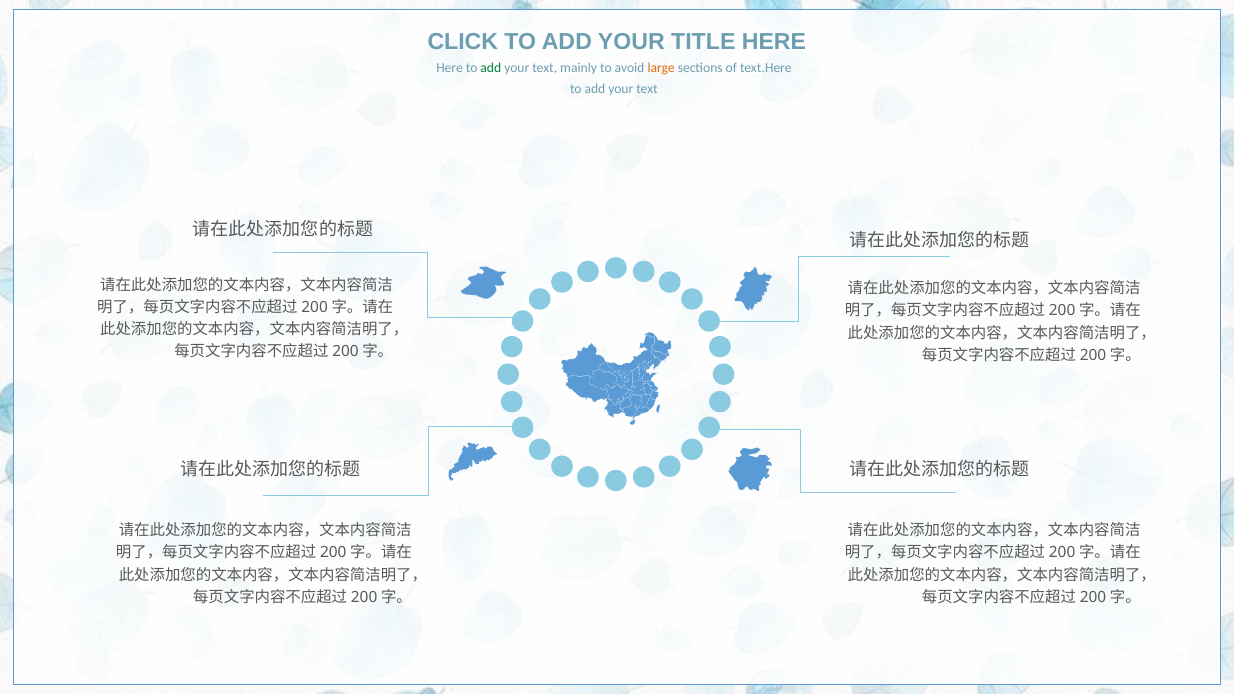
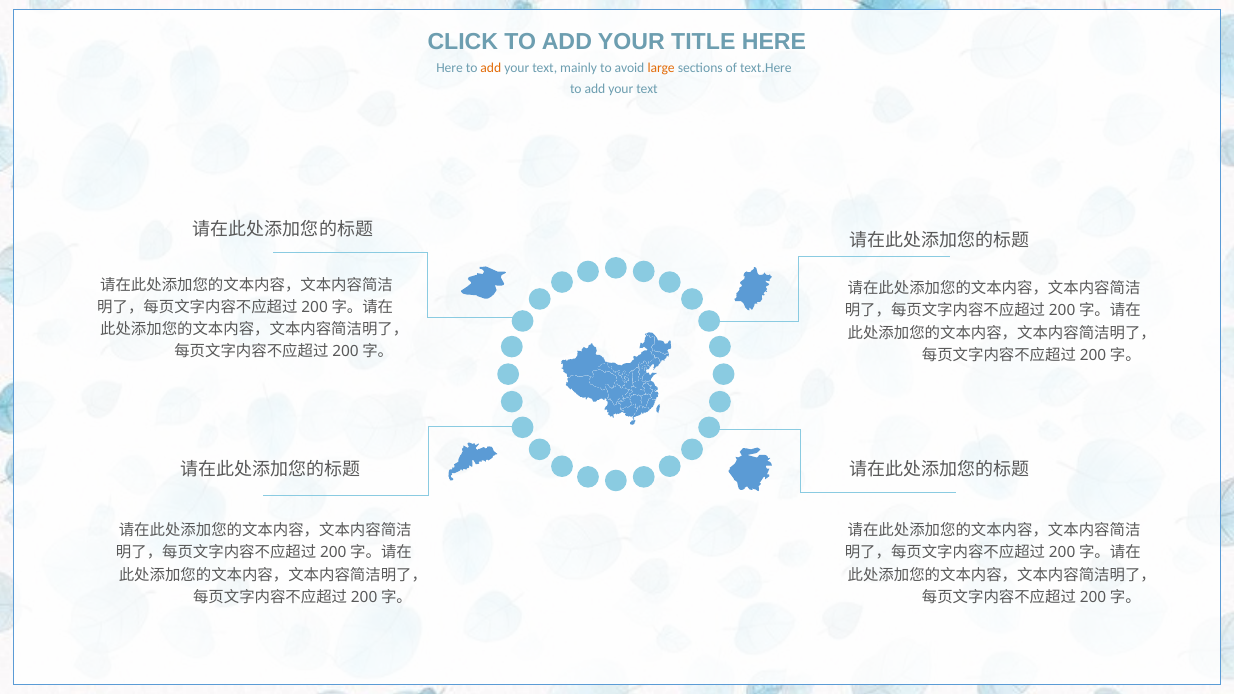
add at (491, 68) colour: green -> orange
